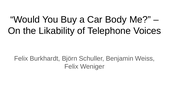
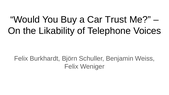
Body: Body -> Trust
